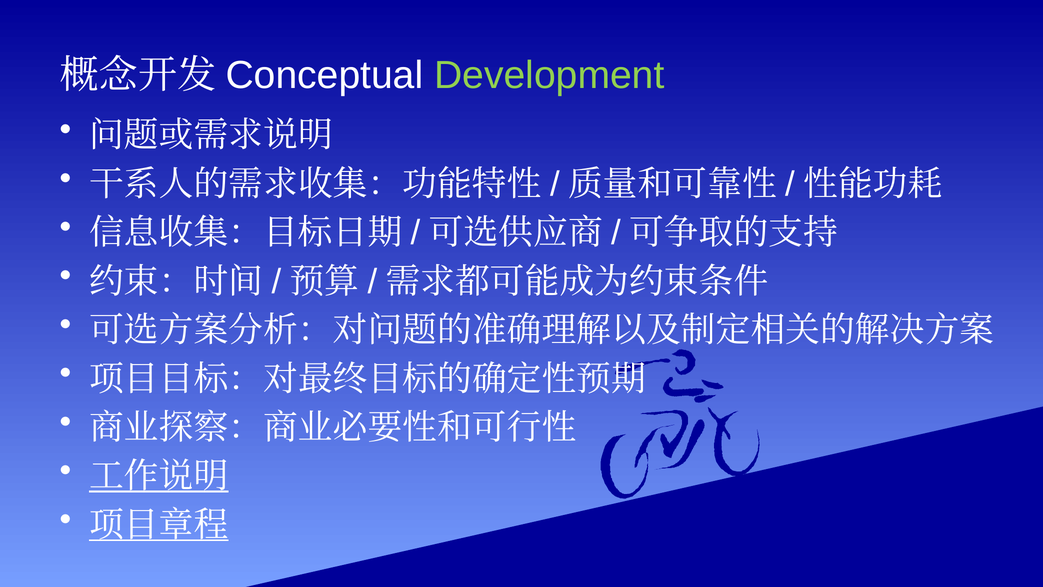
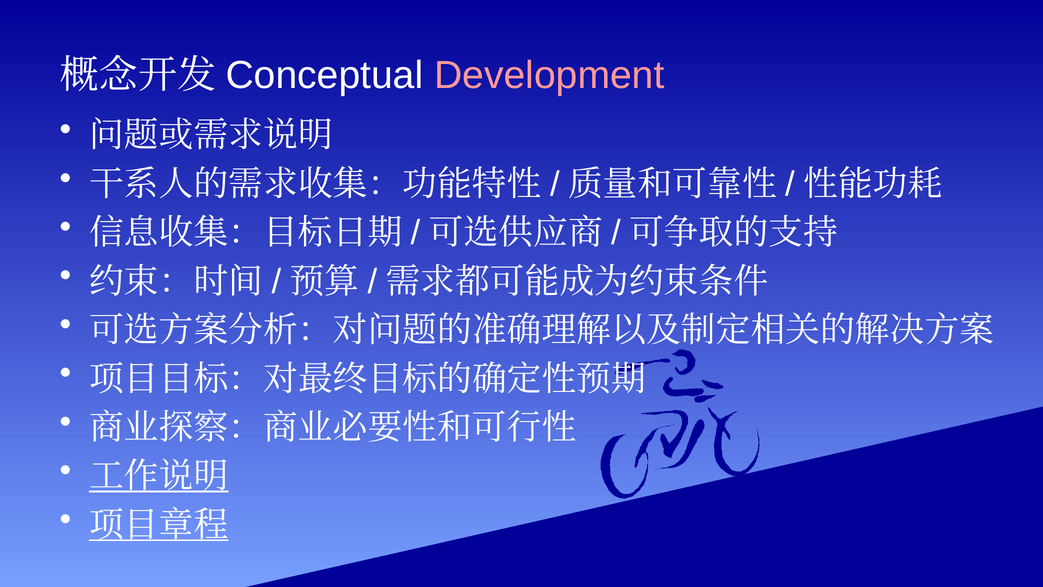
Development colour: light green -> pink
